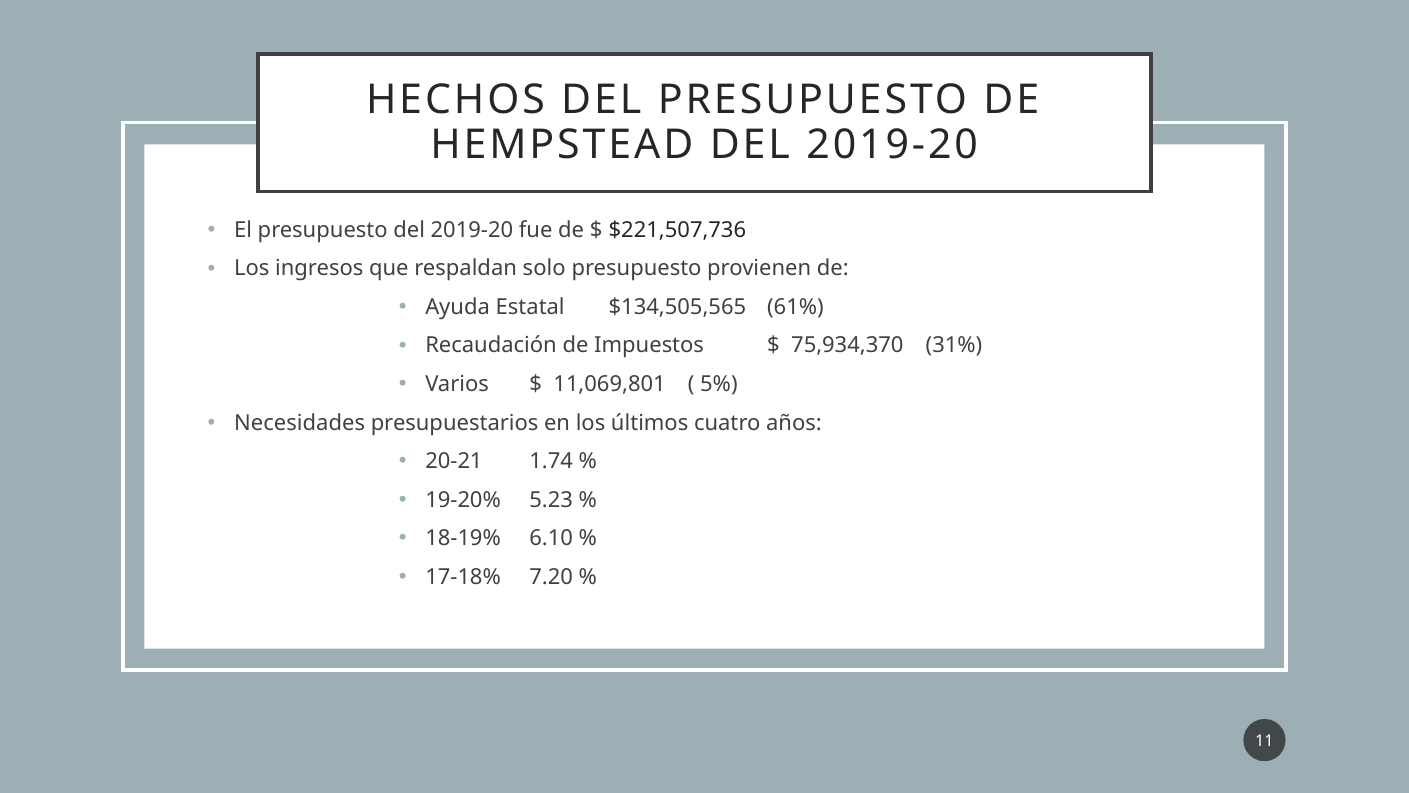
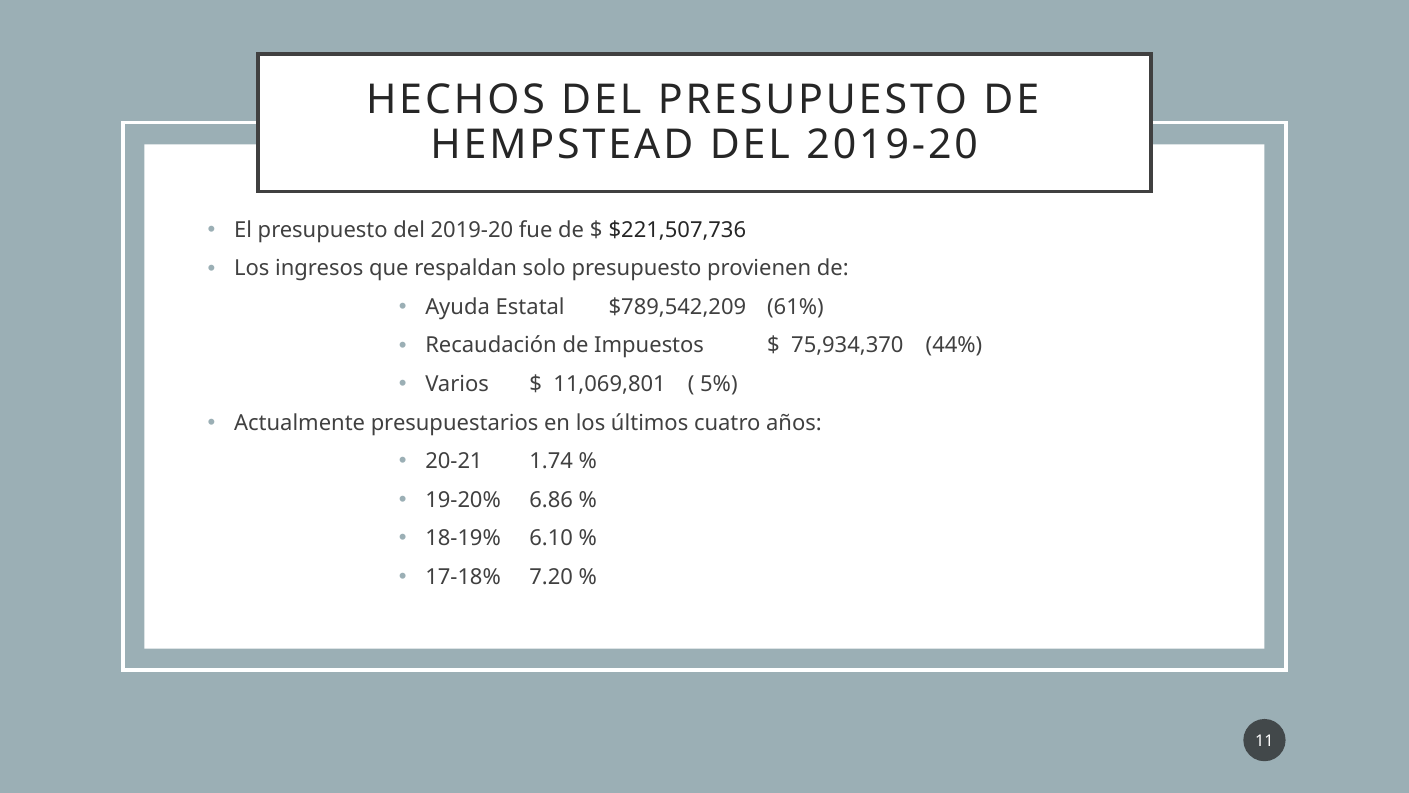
$134,505,565: $134,505,565 -> $789,542,209
31%: 31% -> 44%
Necesidades: Necesidades -> Actualmente
5.23: 5.23 -> 6.86
